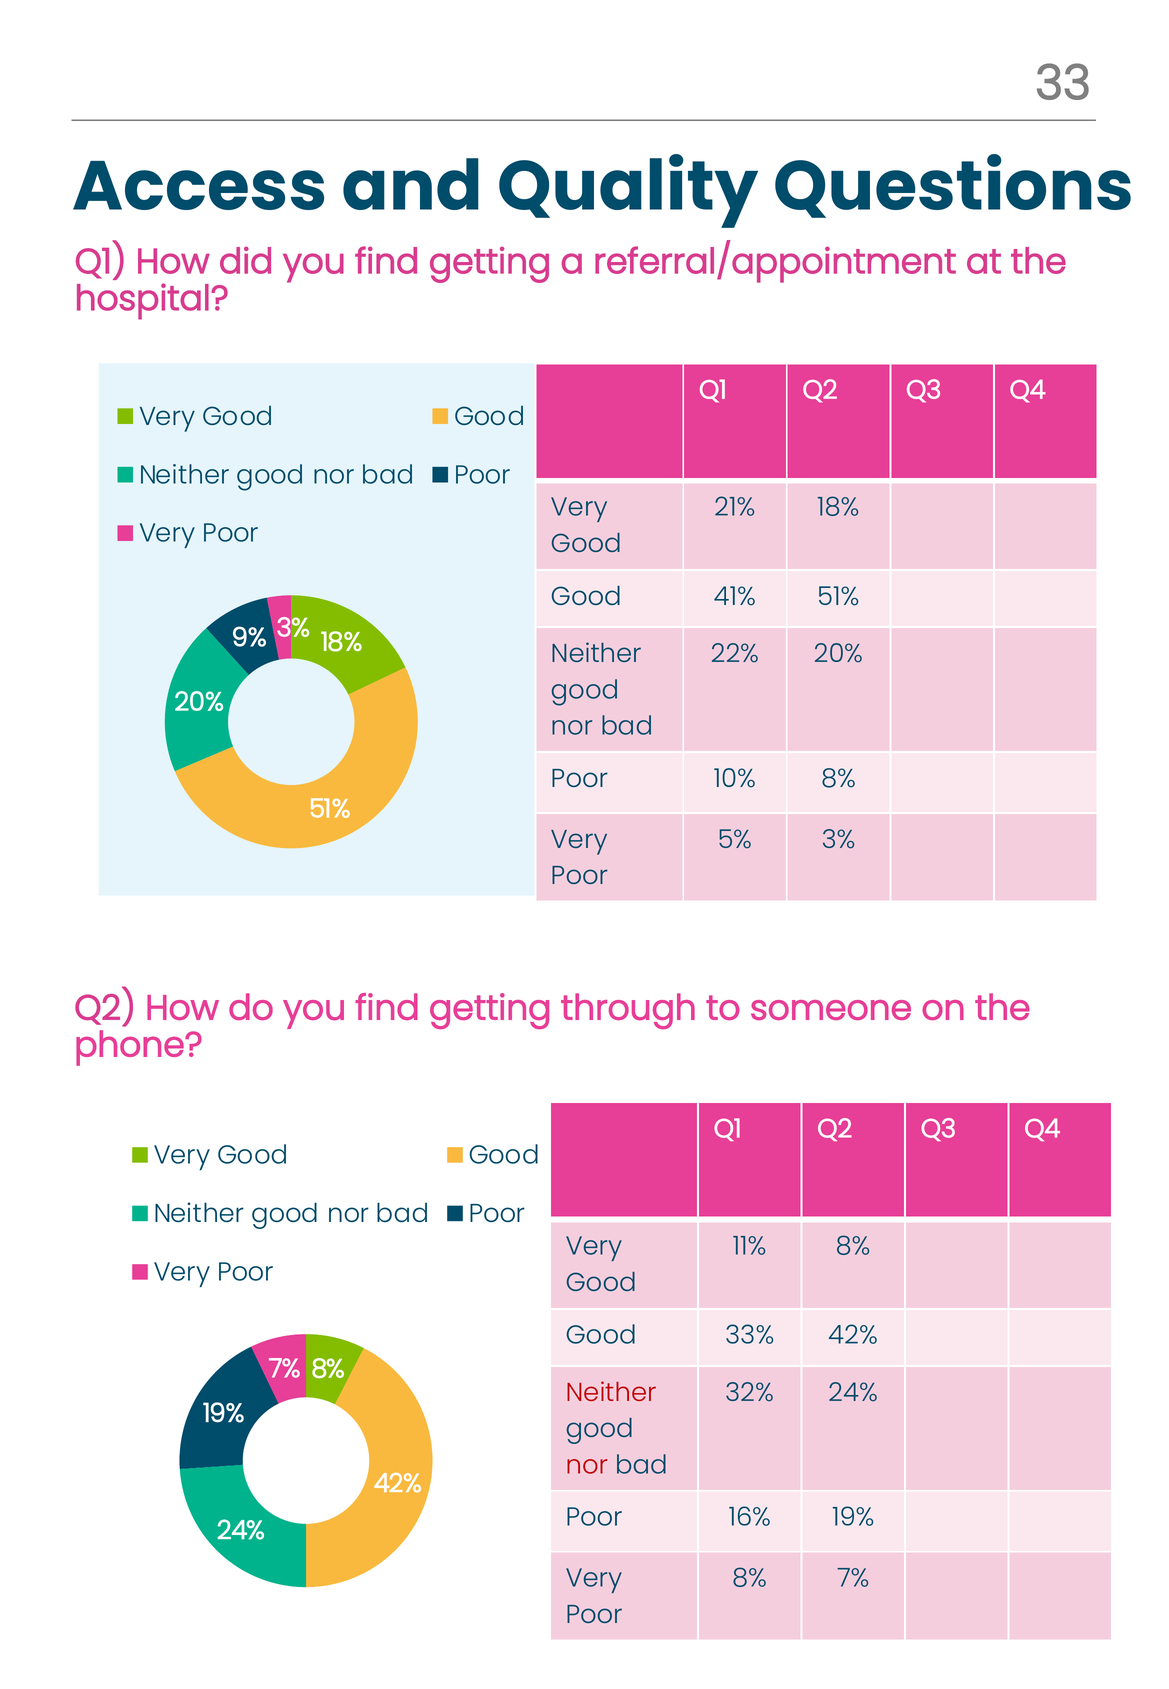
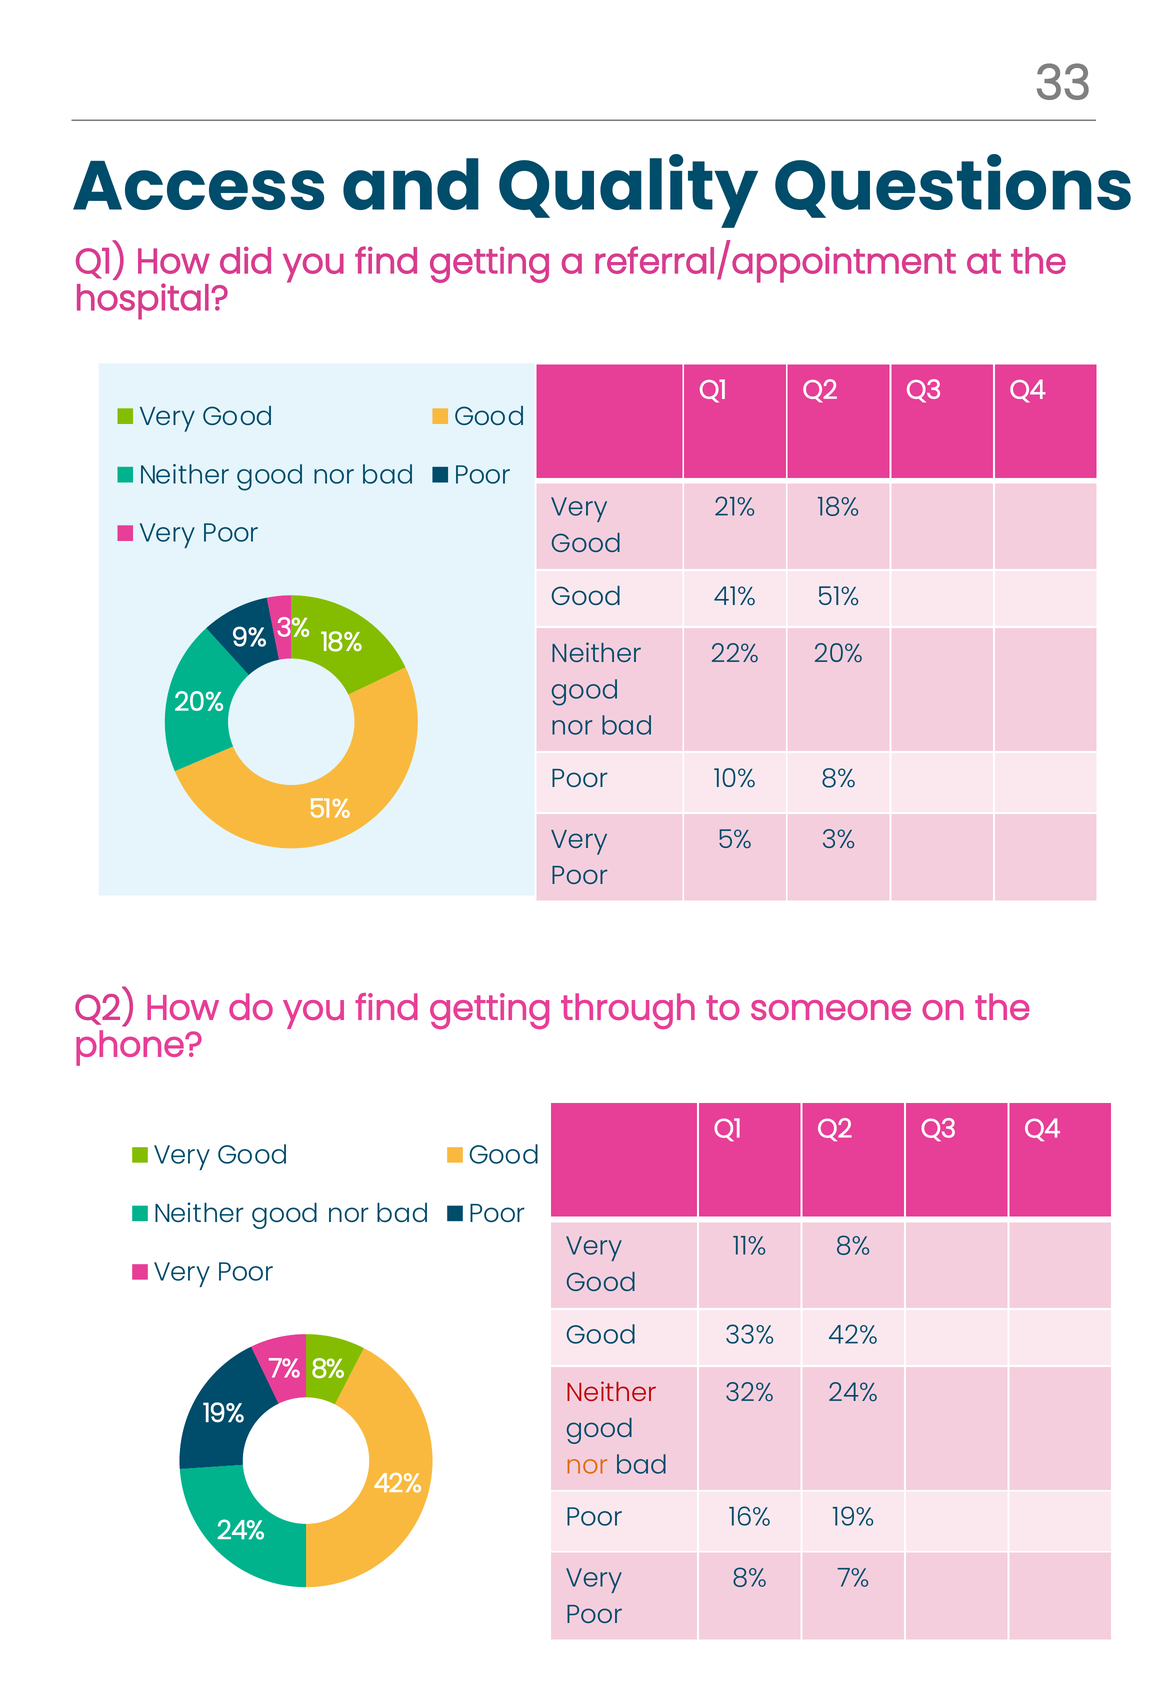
nor at (587, 1465) colour: red -> orange
